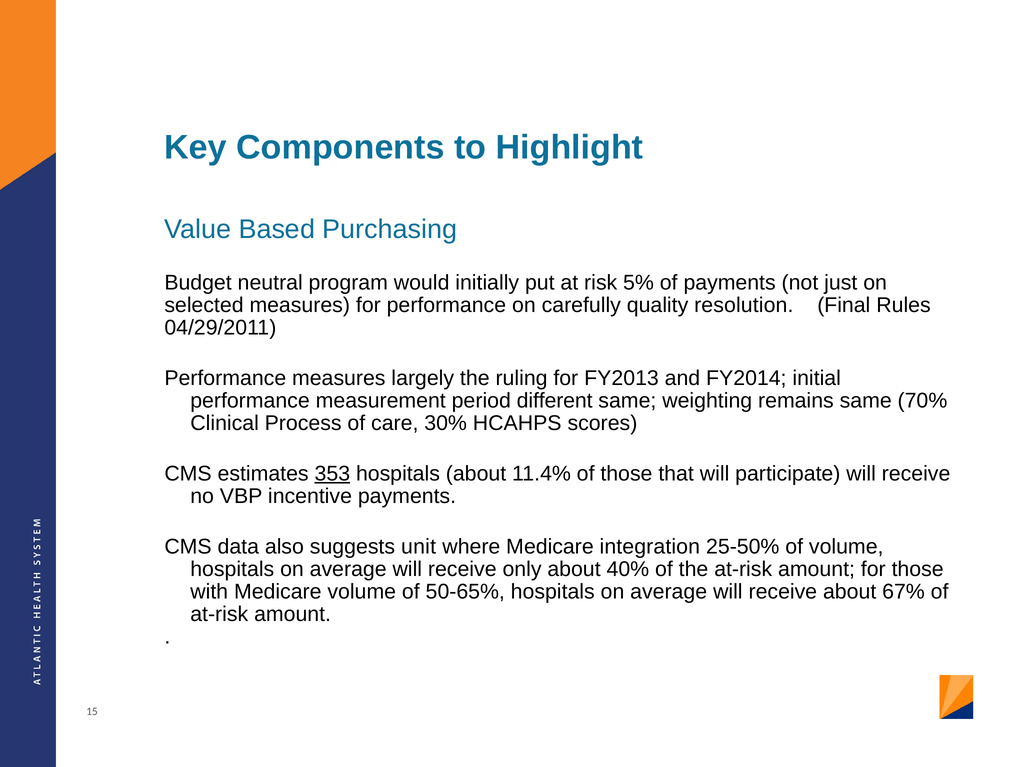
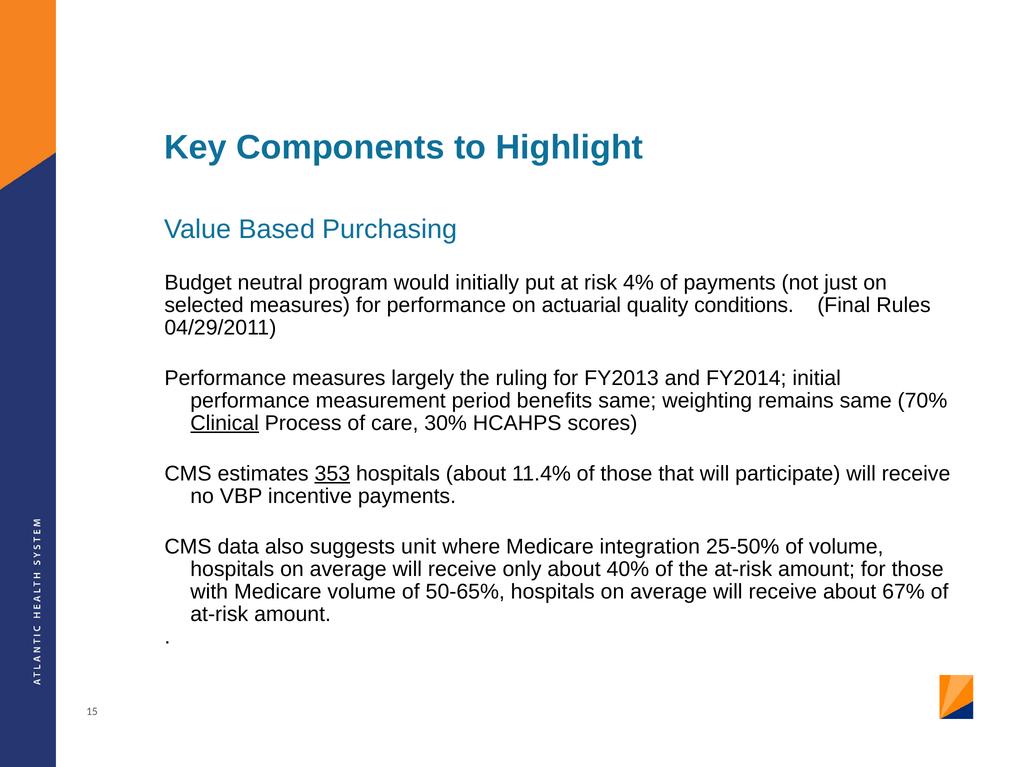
5%: 5% -> 4%
carefully: carefully -> actuarial
resolution: resolution -> conditions
different: different -> benefits
Clinical underline: none -> present
